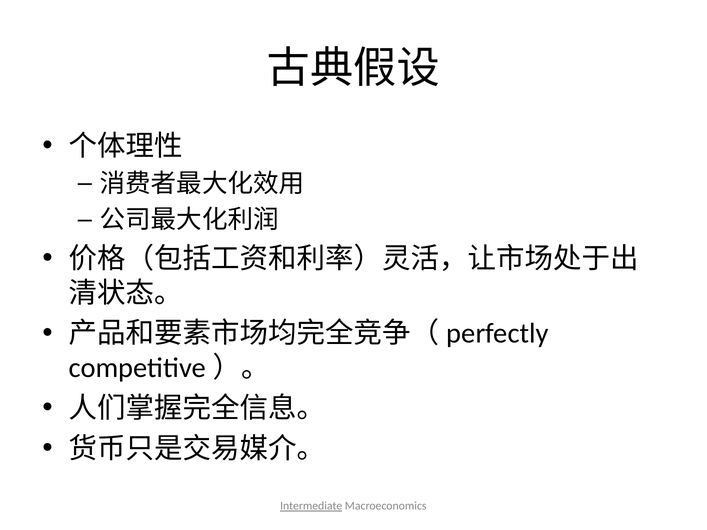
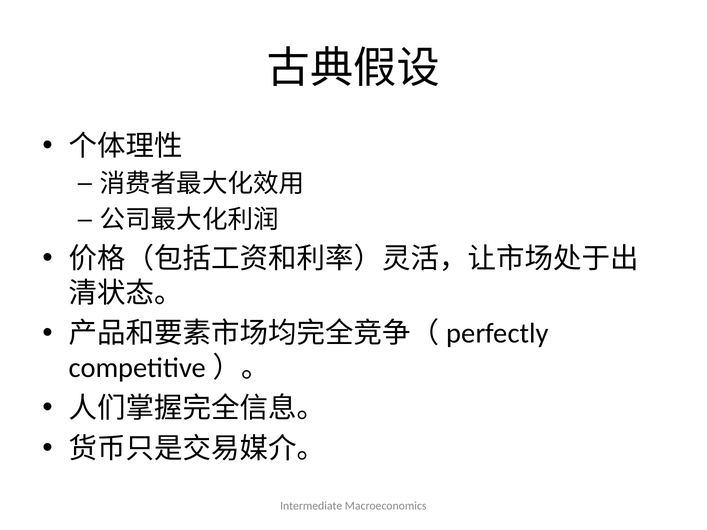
Intermediate underline: present -> none
